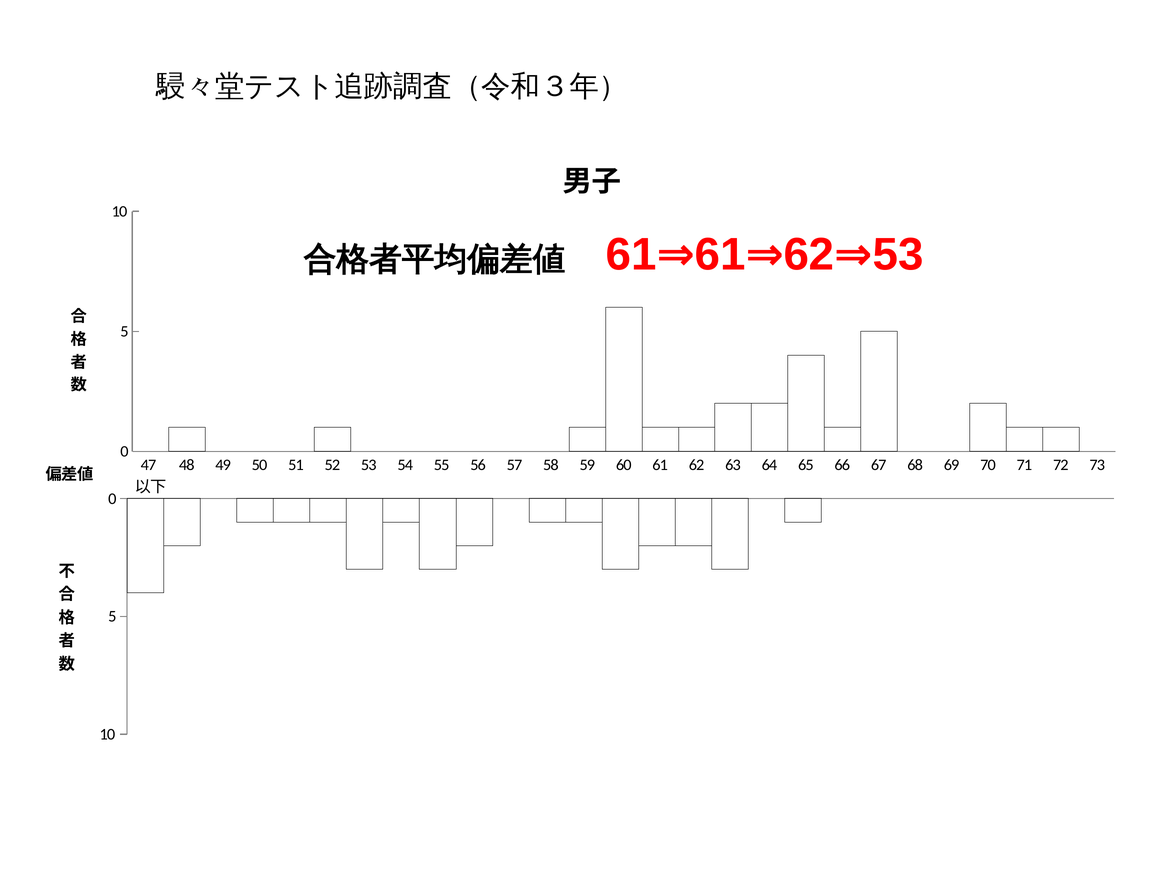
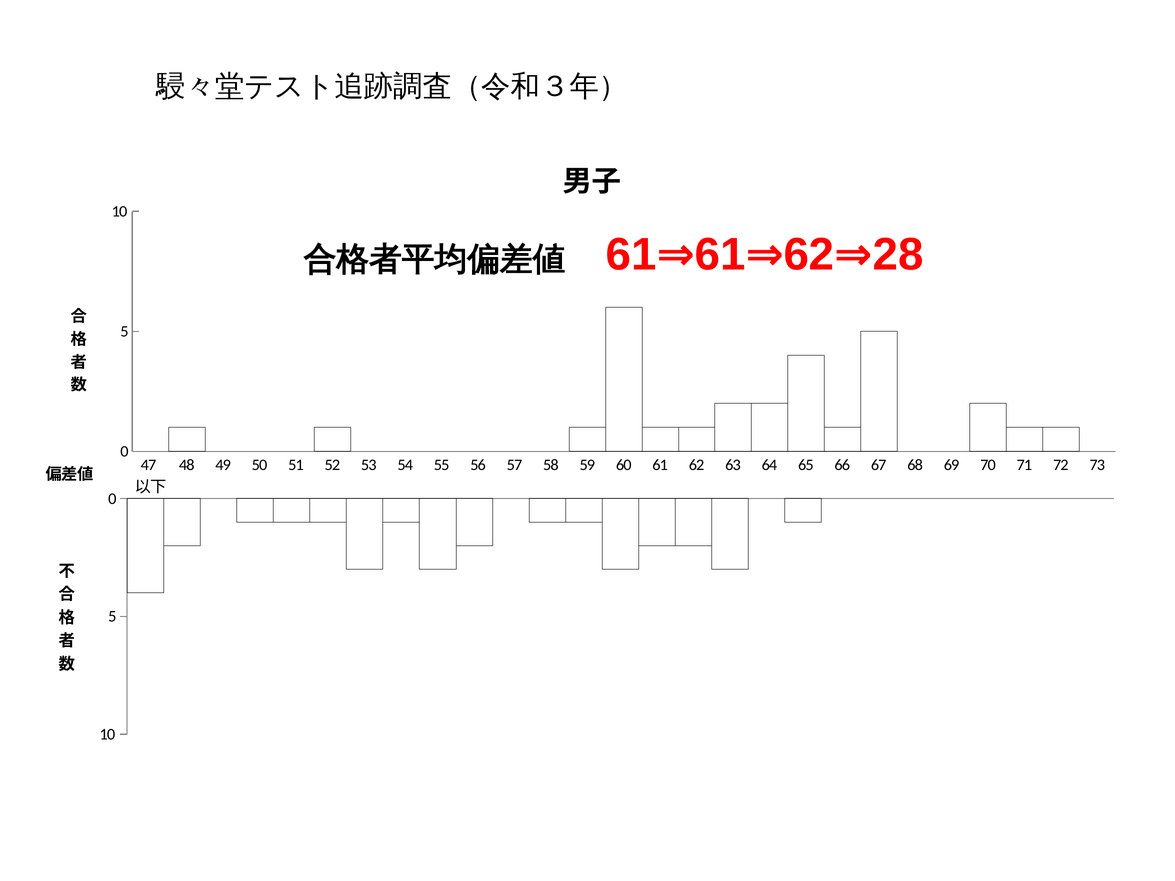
62 53: 53 -> 28
